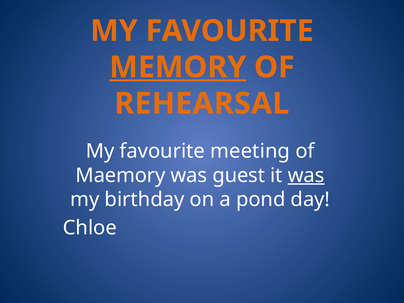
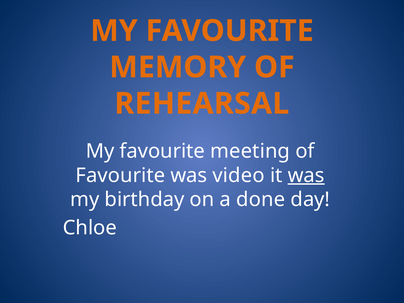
MEMORY underline: present -> none
Maemory at (121, 175): Maemory -> Favourite
guest: guest -> video
pond: pond -> done
